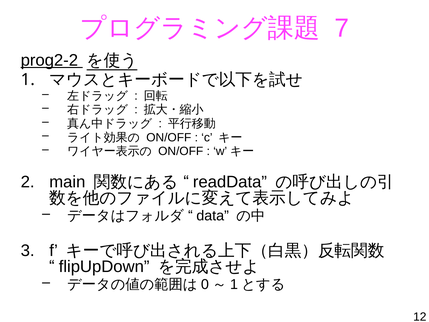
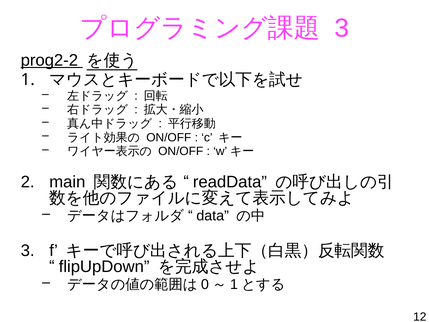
7 at (342, 28): 7 -> 3
